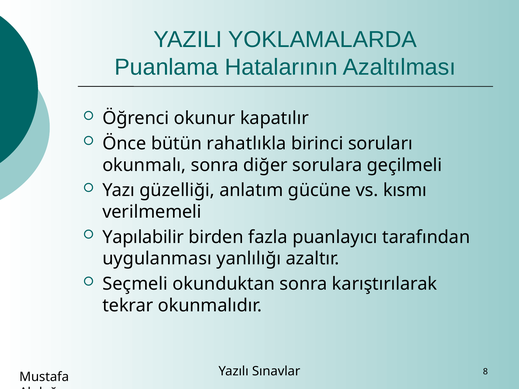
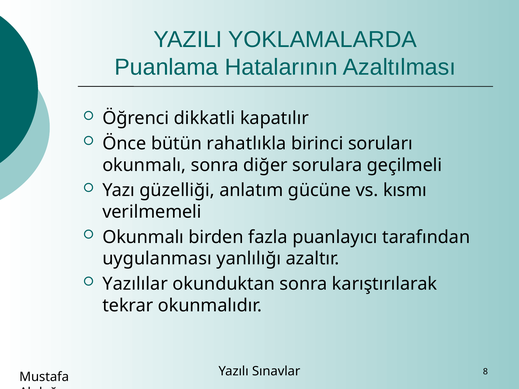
okunur: okunur -> dikkatli
Yapılabilir at (143, 237): Yapılabilir -> Okunmalı
Seçmeli: Seçmeli -> Yazılılar
